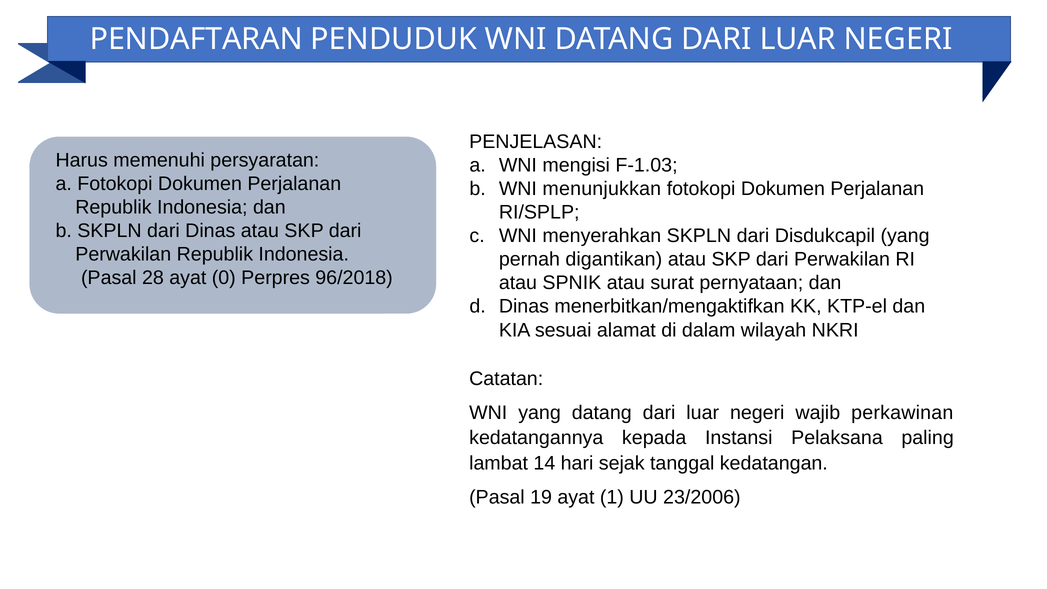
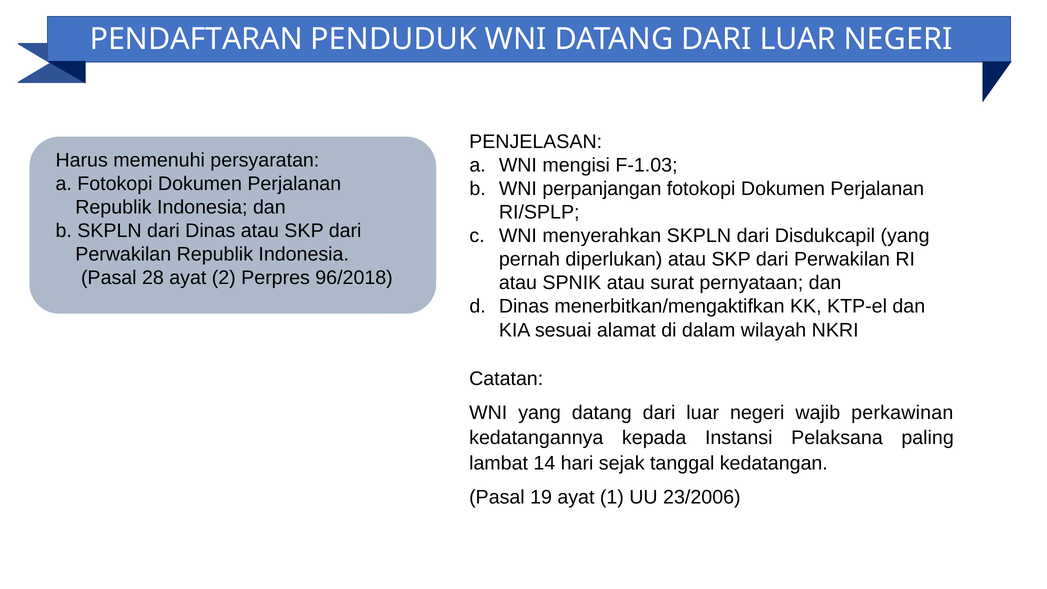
menunjukkan: menunjukkan -> perpanjangan
digantikan: digantikan -> diperlukan
0: 0 -> 2
